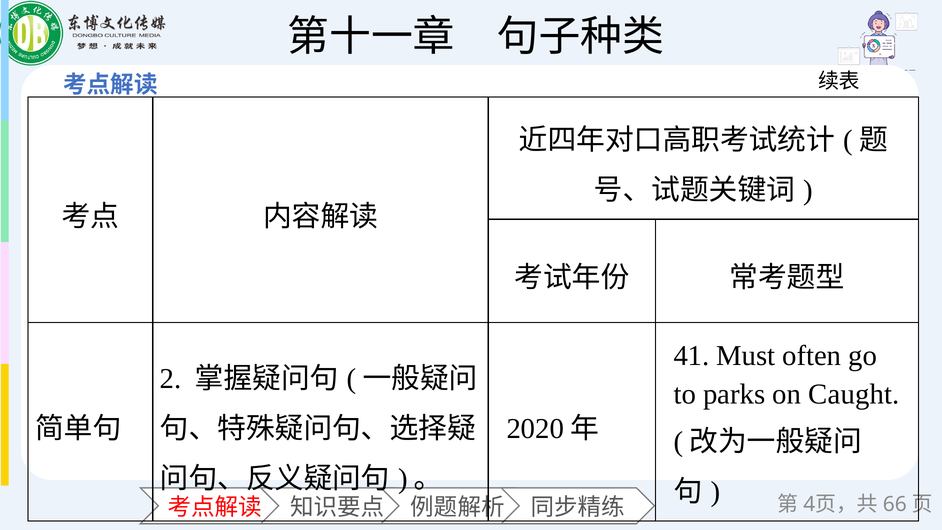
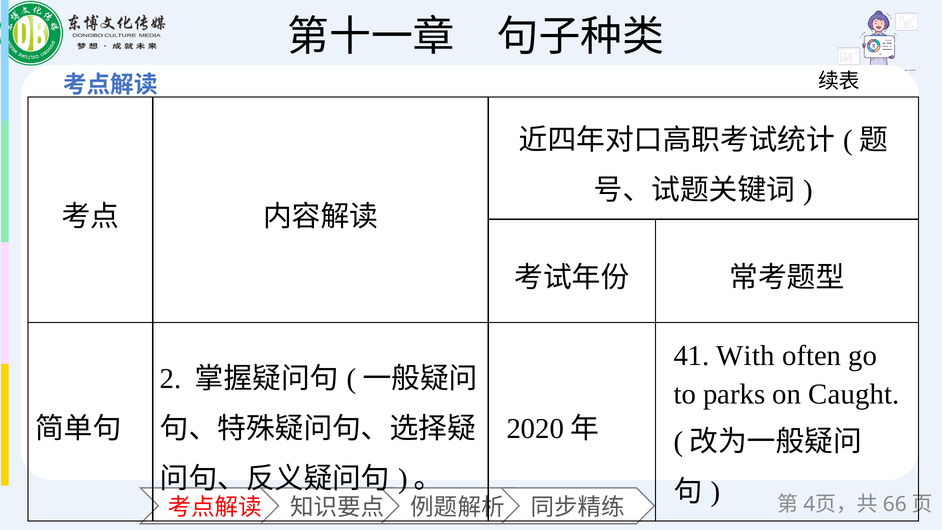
Must: Must -> With
